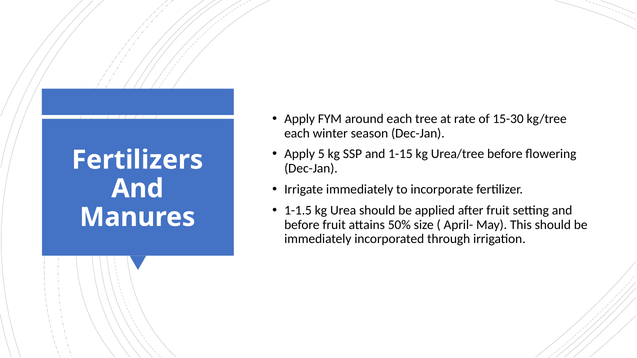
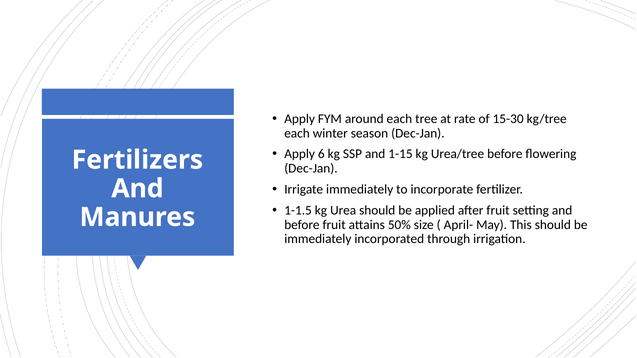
5: 5 -> 6
